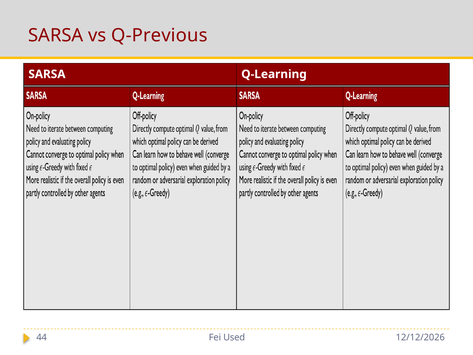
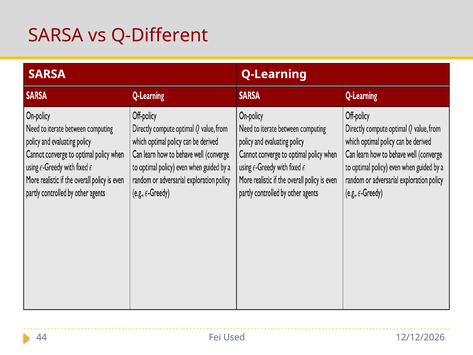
Q-Previous: Q-Previous -> Q-Different
